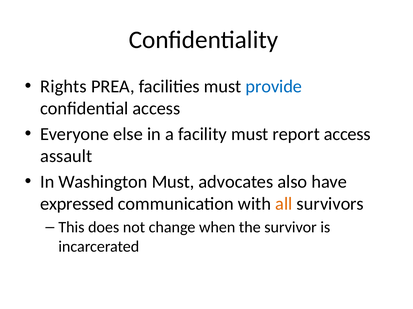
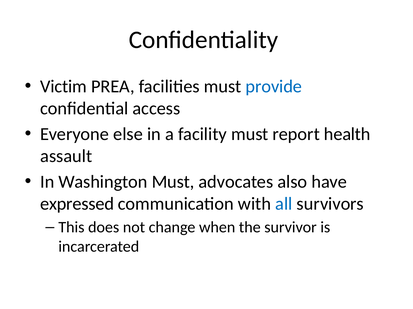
Rights: Rights -> Victim
report access: access -> health
all colour: orange -> blue
